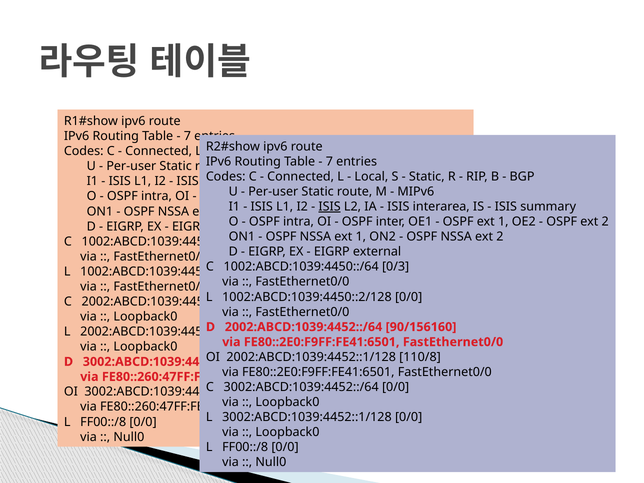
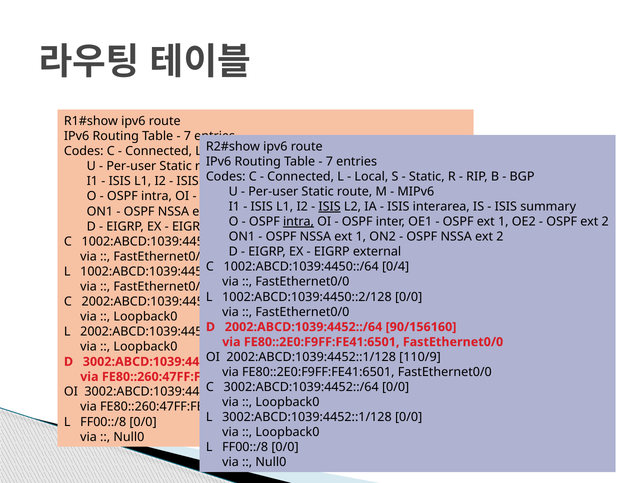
intra at (298, 222) underline: none -> present
0/3: 0/3 -> 0/4
110/8: 110/8 -> 110/9
